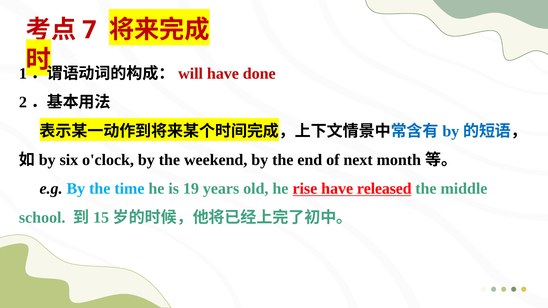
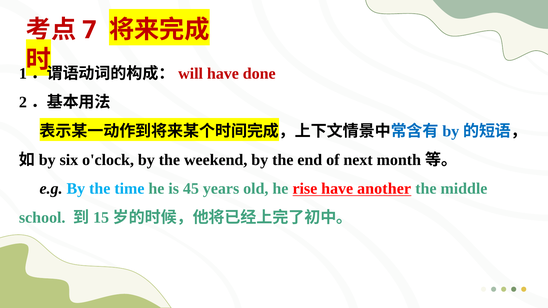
19: 19 -> 45
released: released -> another
